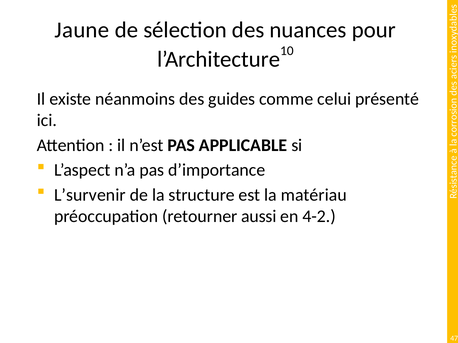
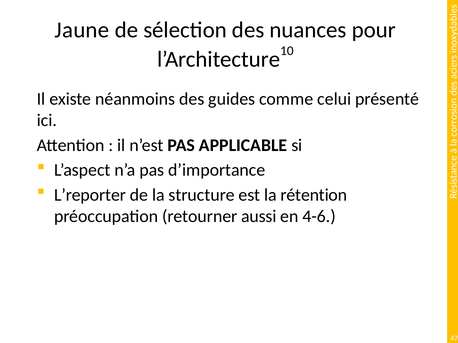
L’survenir: L’survenir -> L’reporter
matériau: matériau -> rétention
4-2: 4-2 -> 4-6
